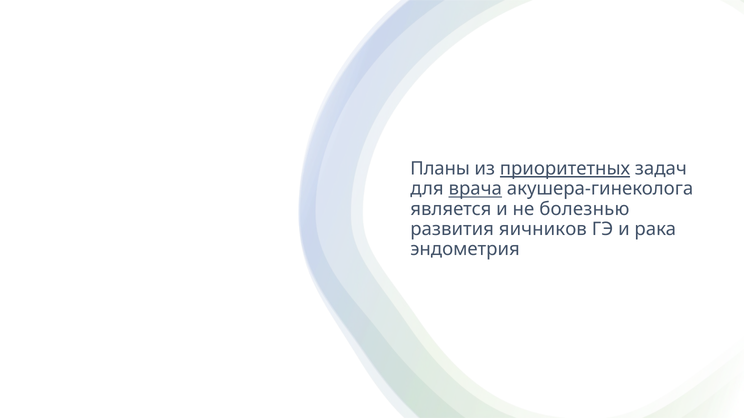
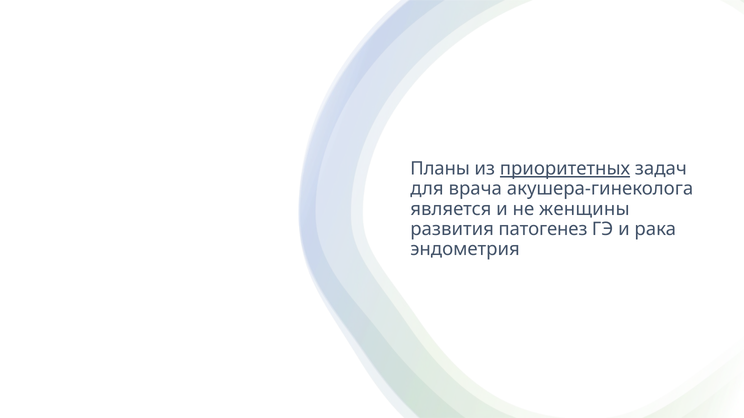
врача underline: present -> none
болезнью: болезнью -> женщины
яичников: яичников -> патогенез
